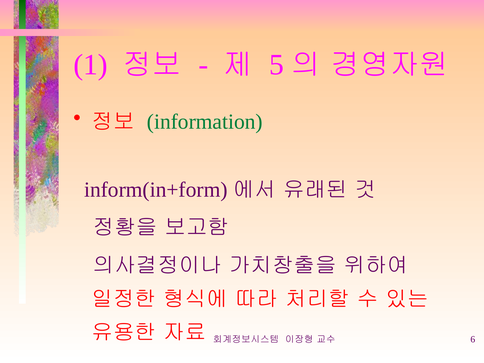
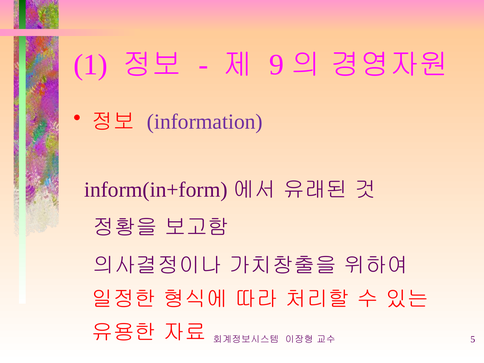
5: 5 -> 9
information colour: green -> purple
6: 6 -> 5
